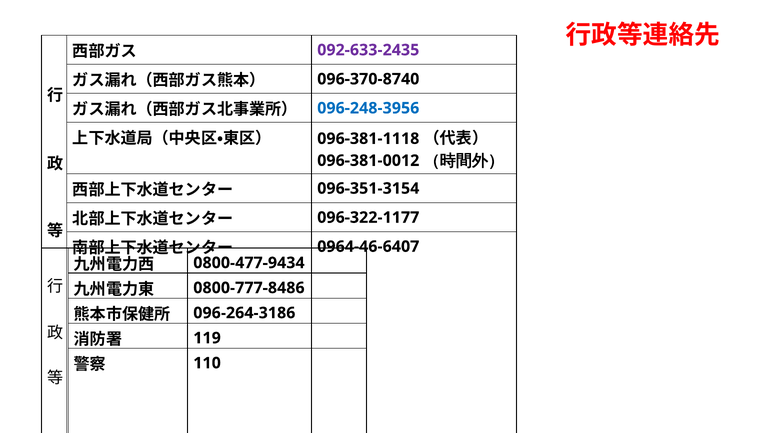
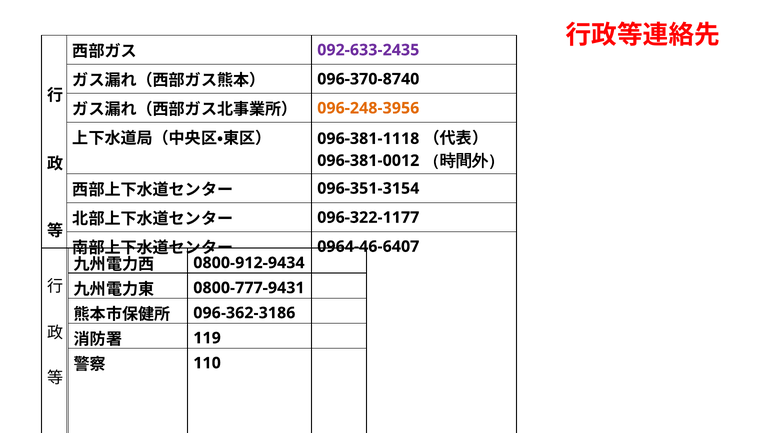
096-248-3956 colour: blue -> orange
0800-477-9434: 0800-477-9434 -> 0800-912-9434
0800-777-8486: 0800-777-8486 -> 0800-777-9431
096-264-3186: 096-264-3186 -> 096-362-3186
